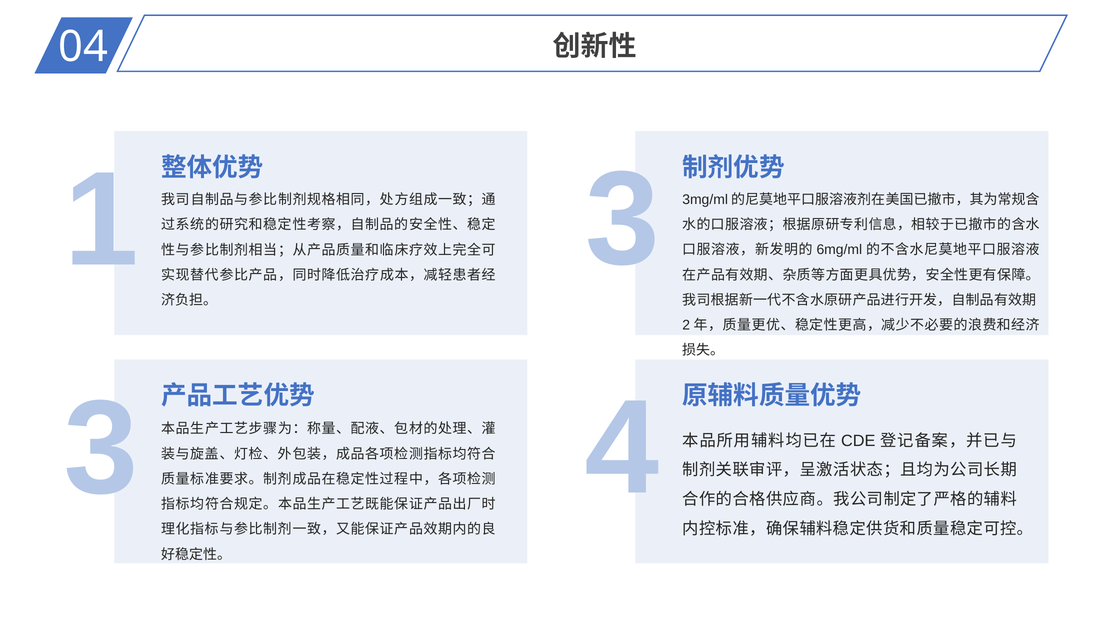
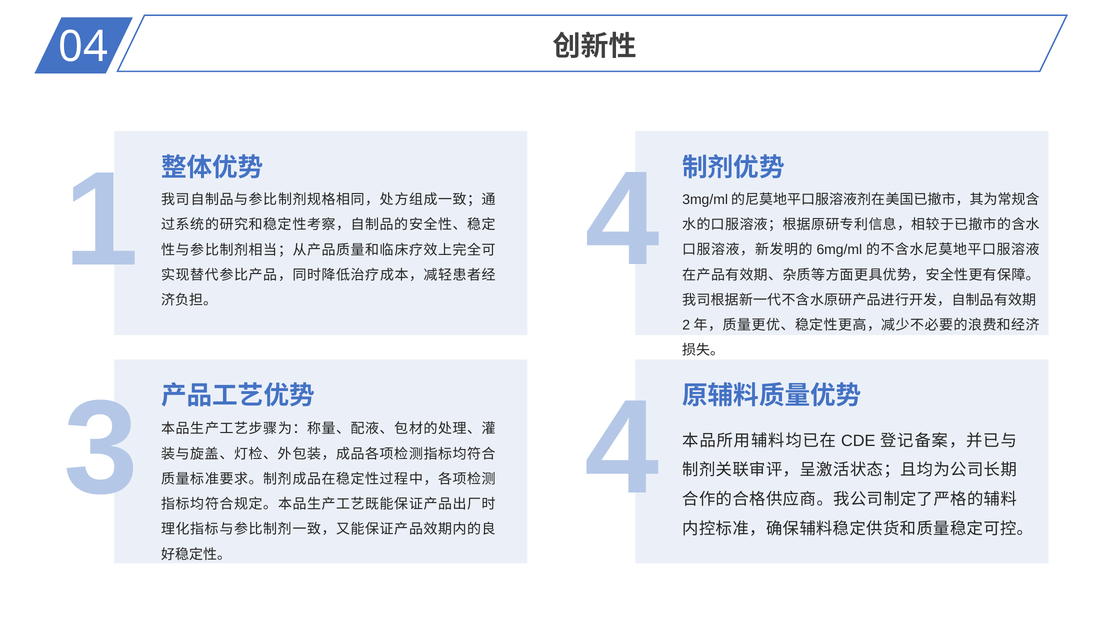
1 3: 3 -> 4
